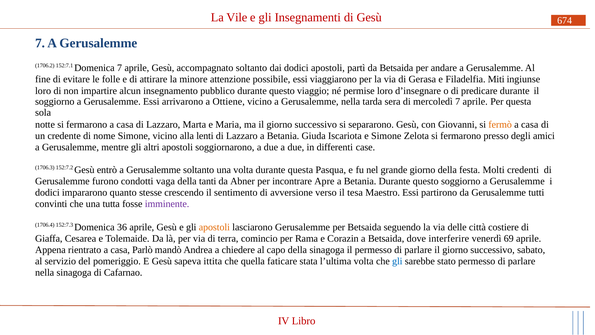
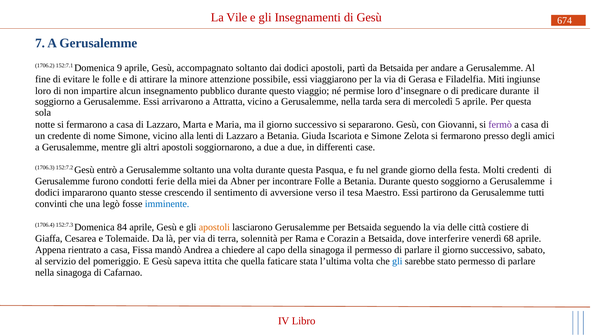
Domenica 7: 7 -> 9
Ottiene: Ottiene -> Attratta
mercoledì 7: 7 -> 5
fermò colour: orange -> purple
vaga: vaga -> ferie
tanti: tanti -> miei
incontrare Apre: Apre -> Folle
tutta: tutta -> legò
imminente colour: purple -> blue
36: 36 -> 84
comincio: comincio -> solennità
69: 69 -> 68
Parlò: Parlò -> Fissa
